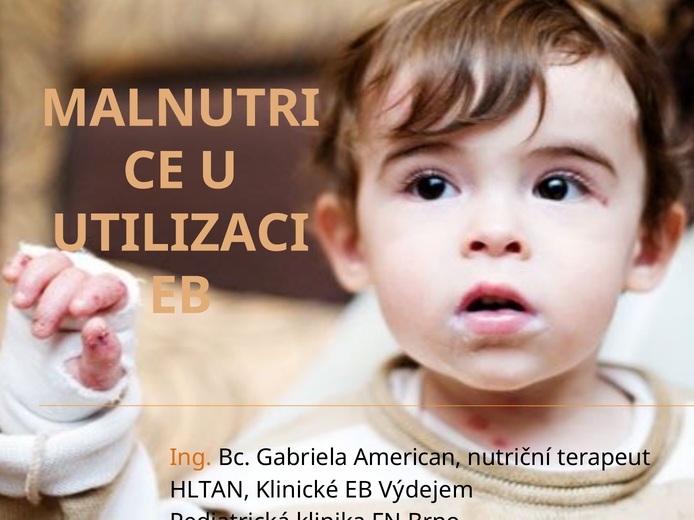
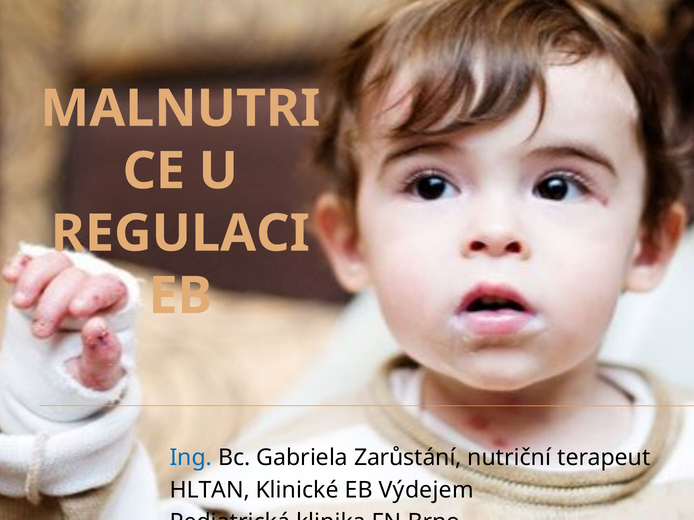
UTILIZACI: UTILIZACI -> REGULACI
Ing colour: orange -> blue
American: American -> Zarůstání
